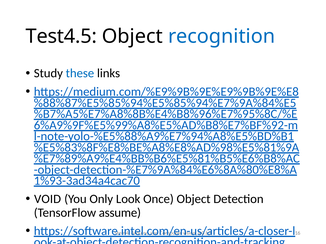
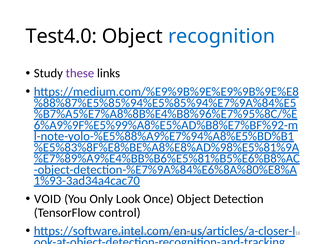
Test4.5: Test4.5 -> Test4.0
these colour: blue -> purple
assume: assume -> control
